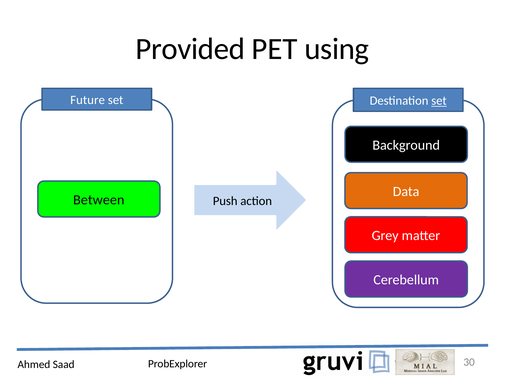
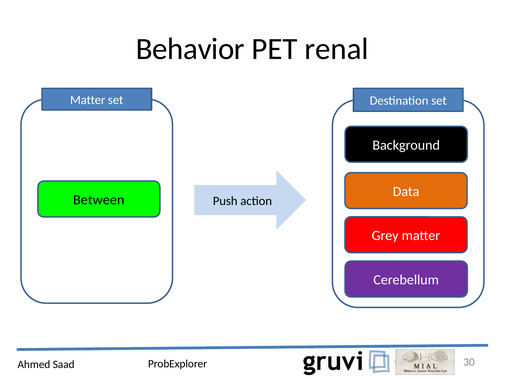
Provided: Provided -> Behavior
using: using -> renal
Future at (88, 100): Future -> Matter
set at (439, 101) underline: present -> none
